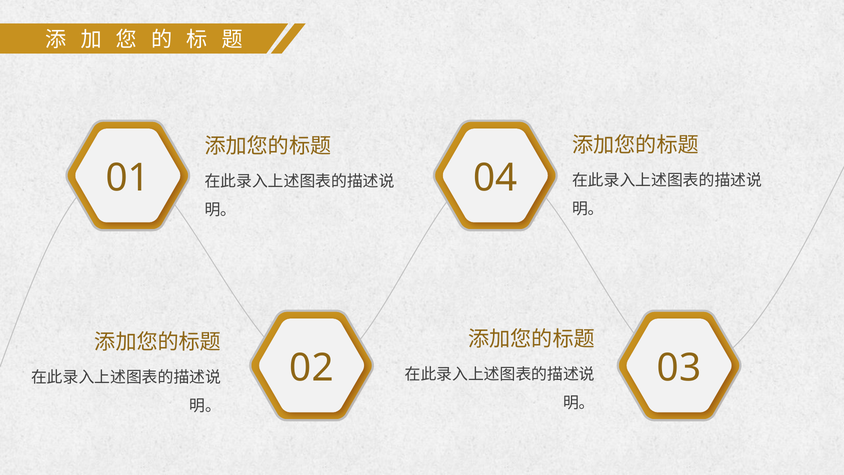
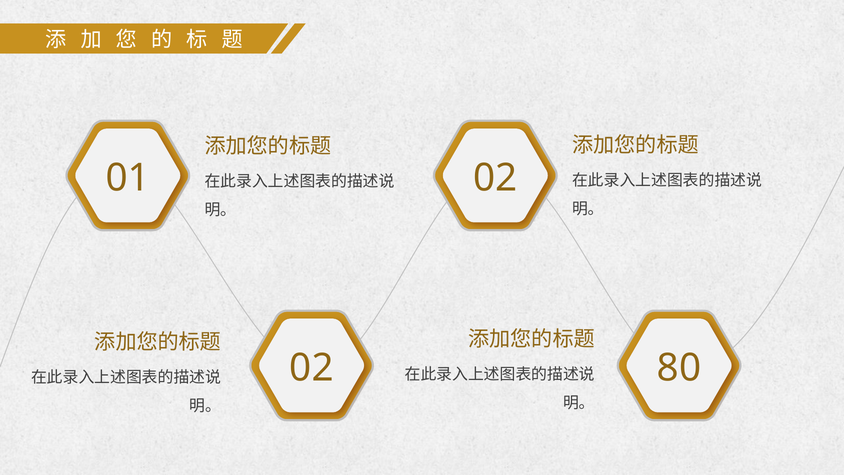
01 04: 04 -> 02
03: 03 -> 80
